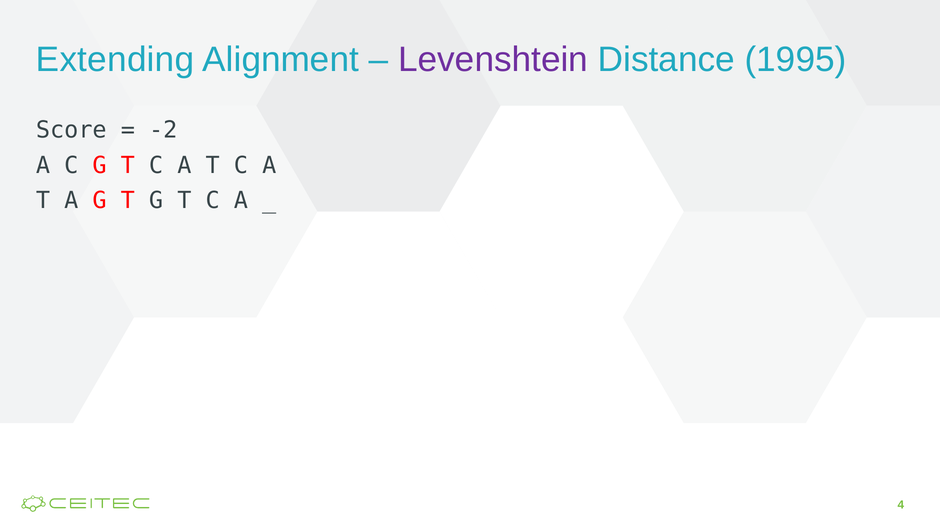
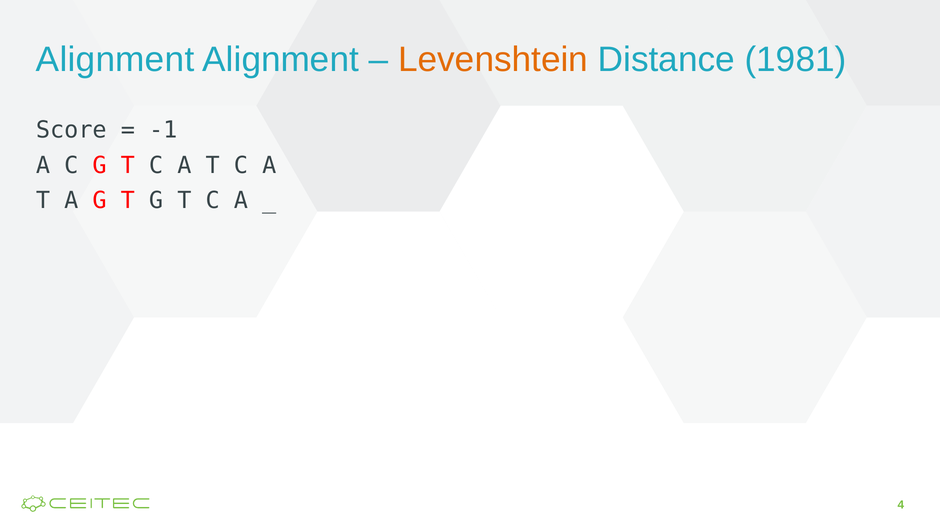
Extending at (115, 60): Extending -> Alignment
Levenshtein colour: purple -> orange
1995: 1995 -> 1981
-2: -2 -> -1
